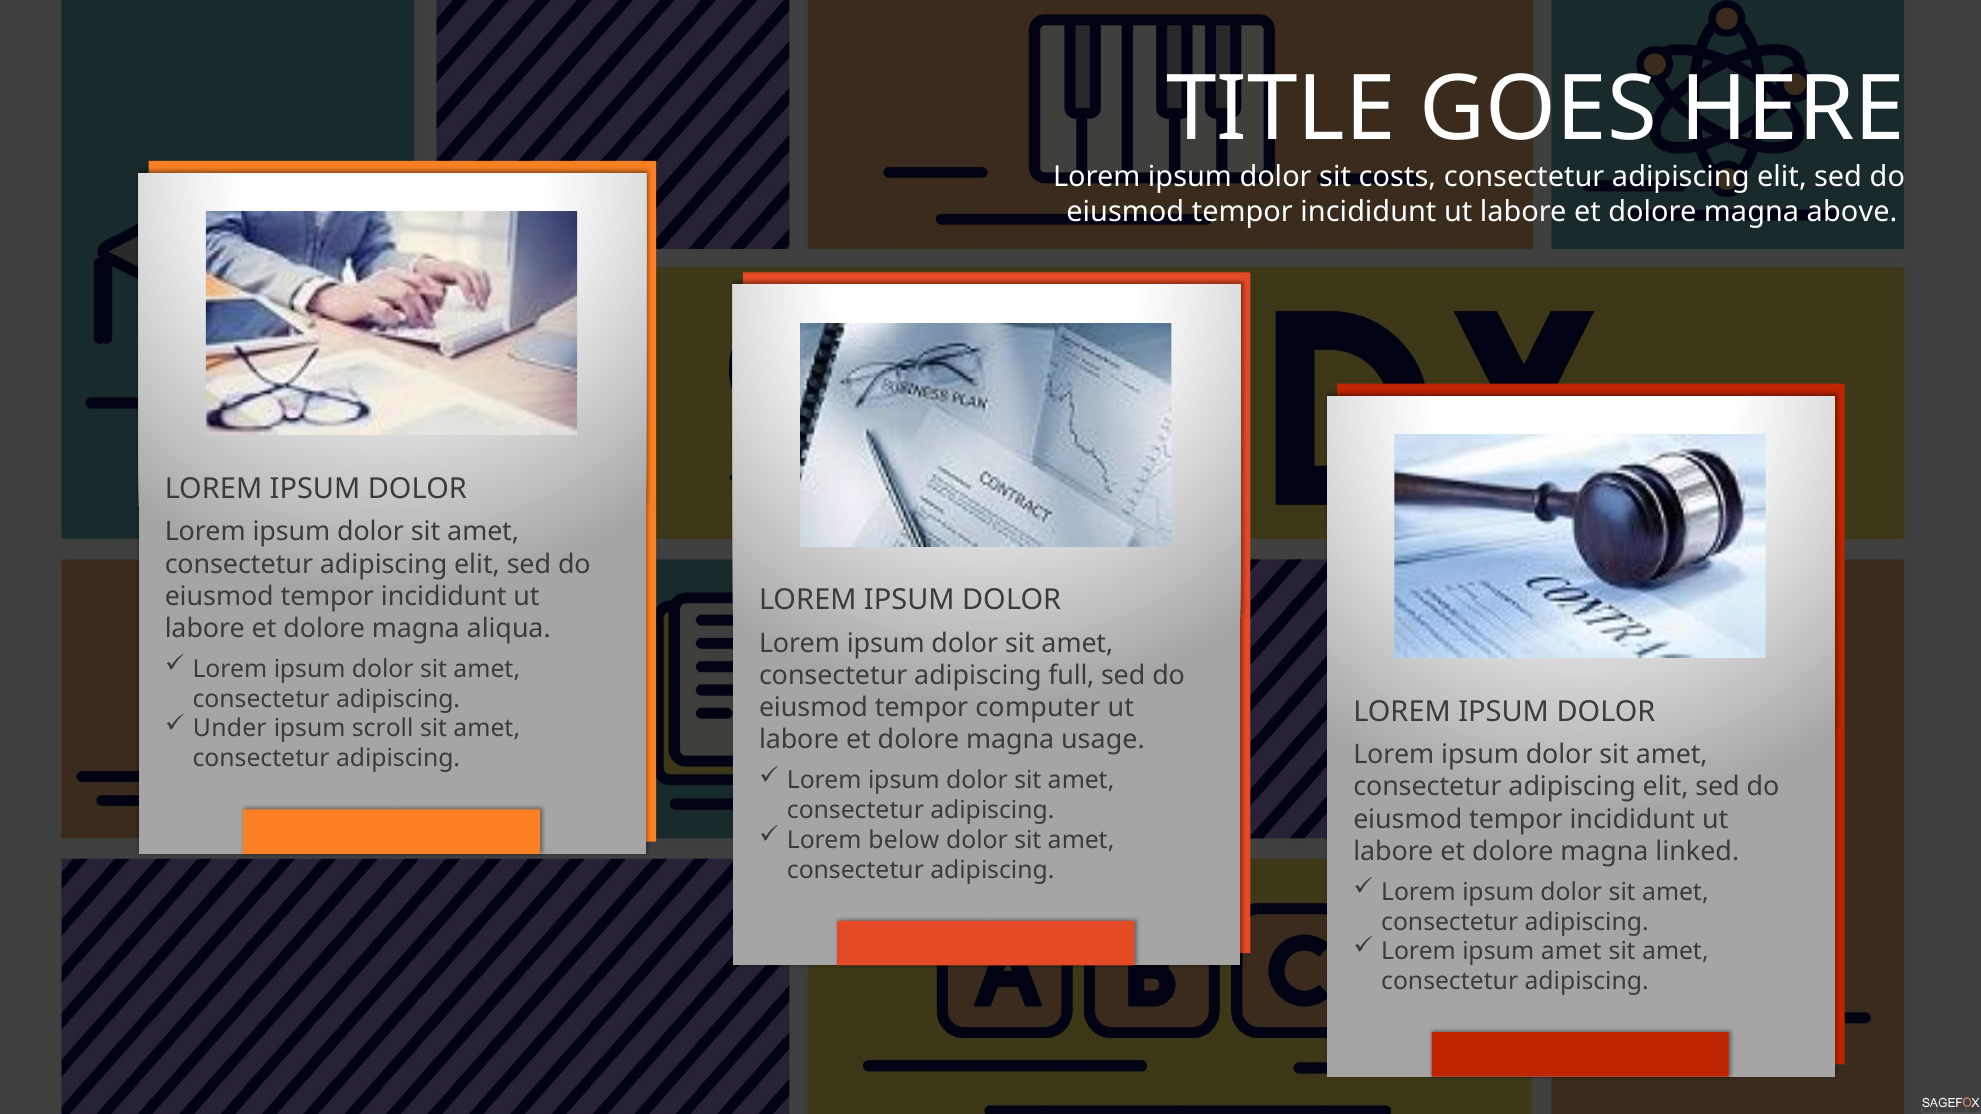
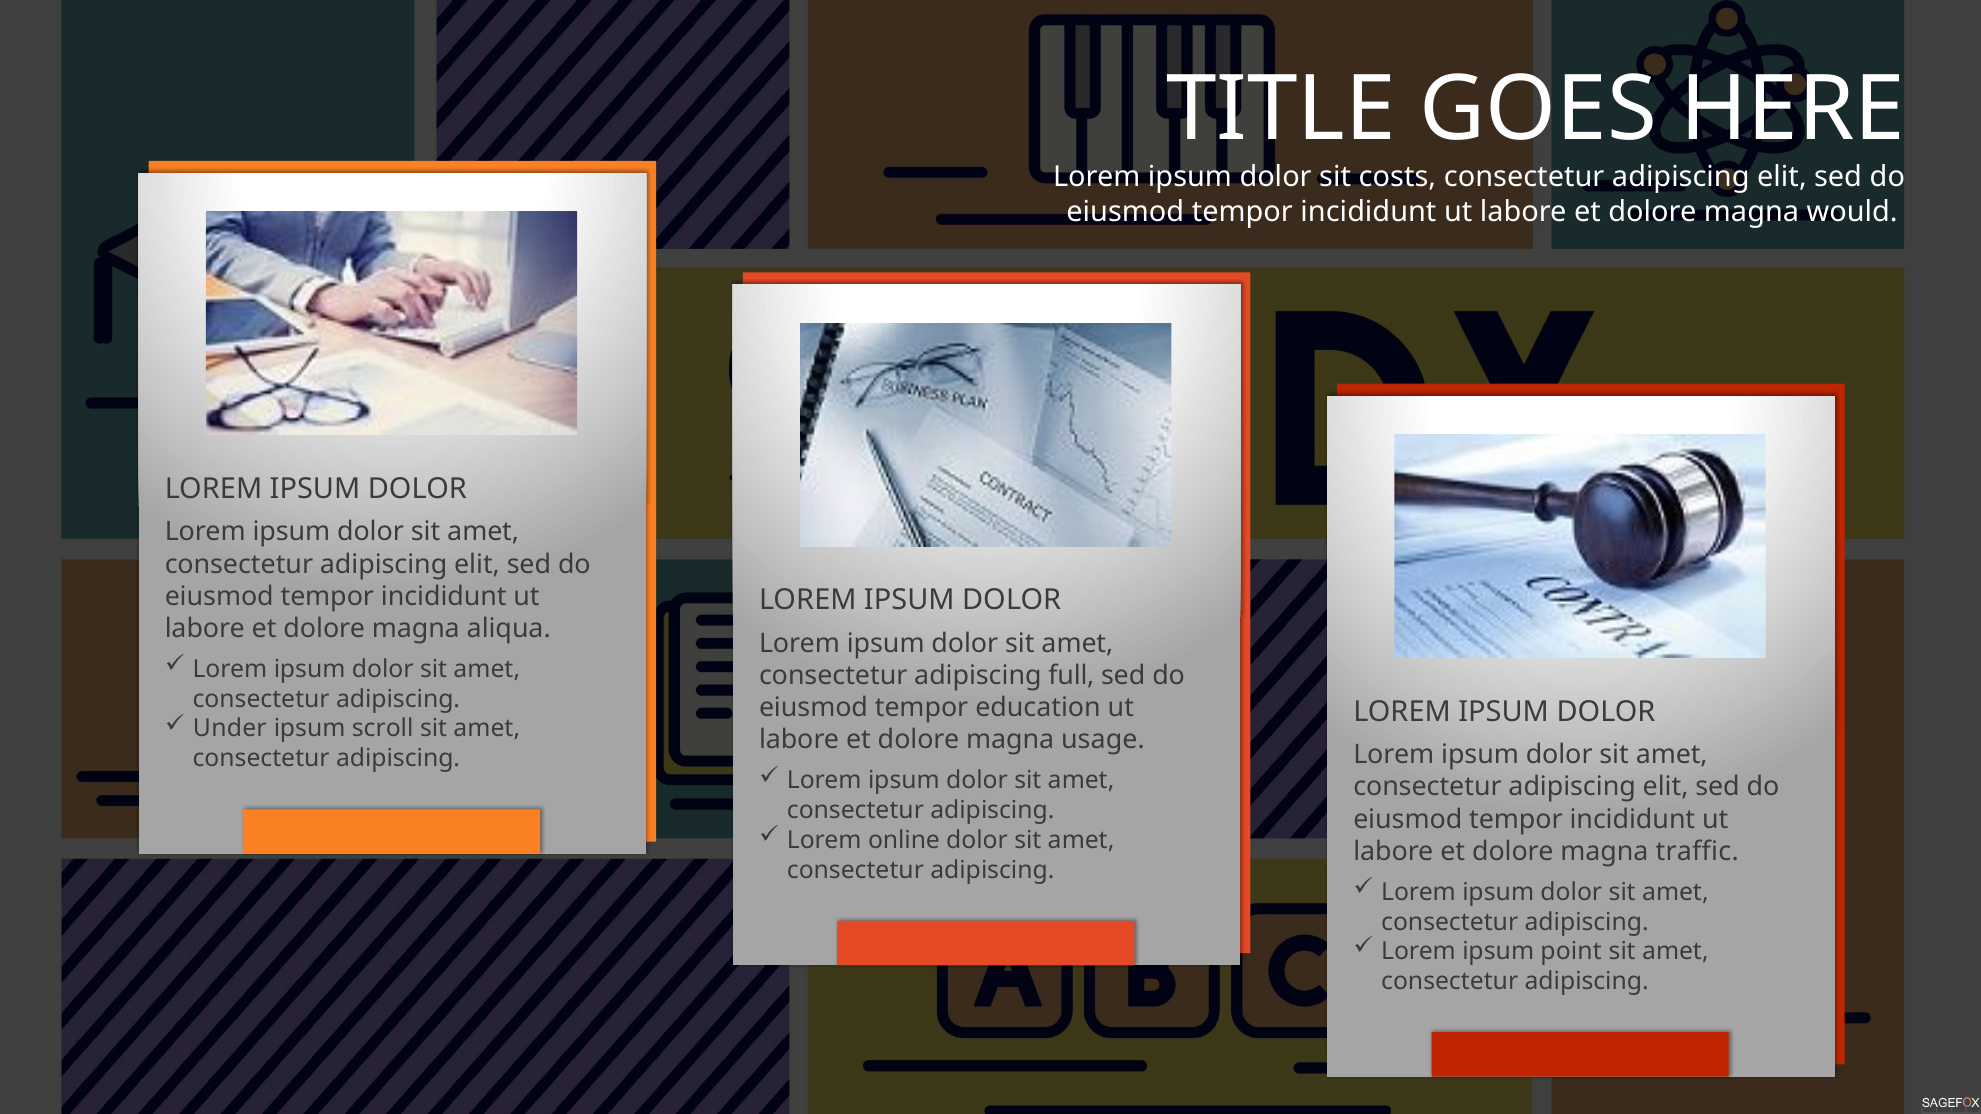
above: above -> would
computer: computer -> education
below: below -> online
linked: linked -> traffic
ipsum amet: amet -> point
